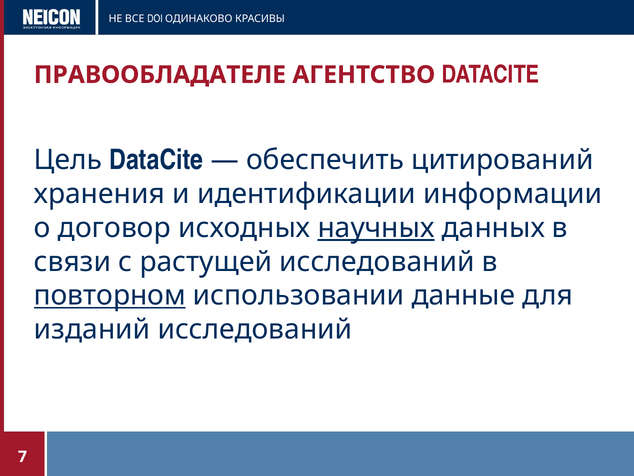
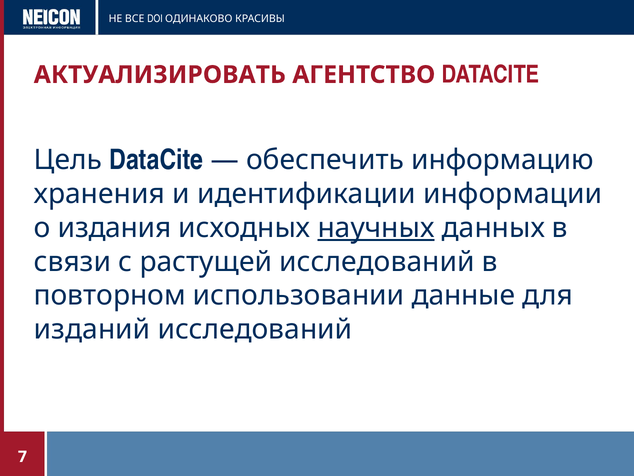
ПРАВООБЛАДАТЕЛЕ: ПРАВООБЛАДАТЕЛЕ -> АКТУАЛИЗИРОВАТЬ
цитирований: цитирований -> информацию
договор: договор -> издания
повторном underline: present -> none
